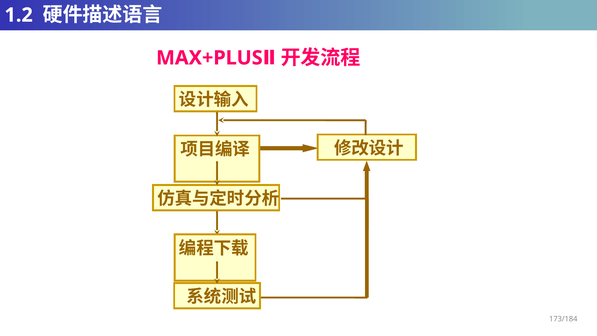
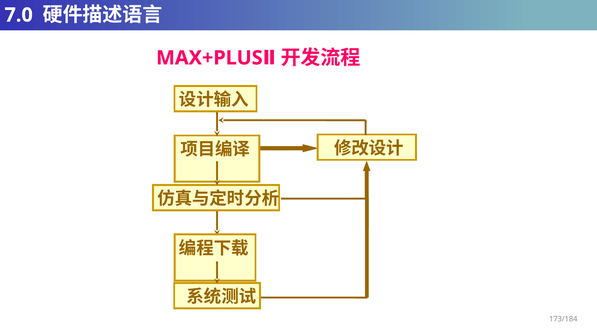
1.2: 1.2 -> 7.0
